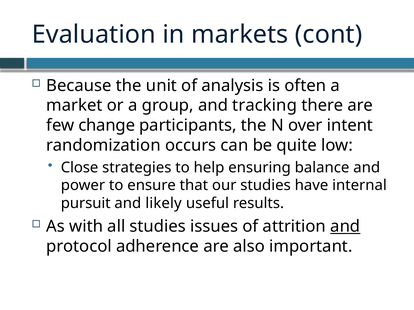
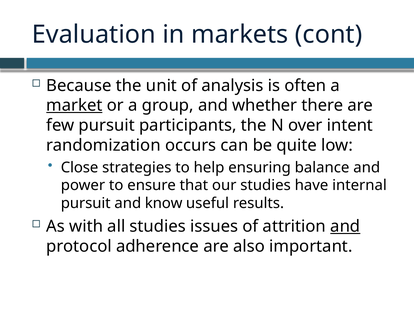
market underline: none -> present
tracking: tracking -> whether
few change: change -> pursuit
likely: likely -> know
